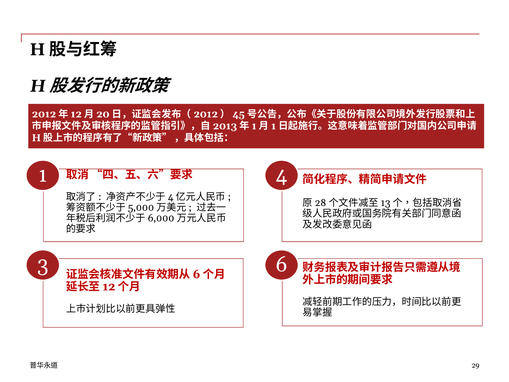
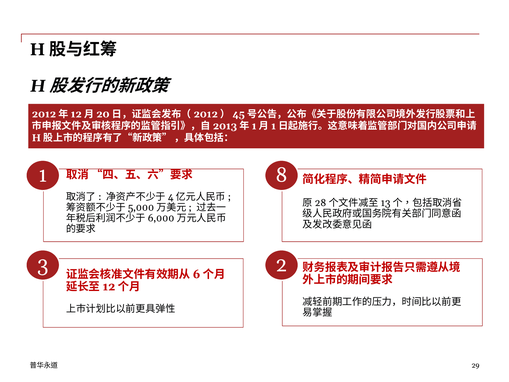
4: 4 -> 8
6: 6 -> 2
